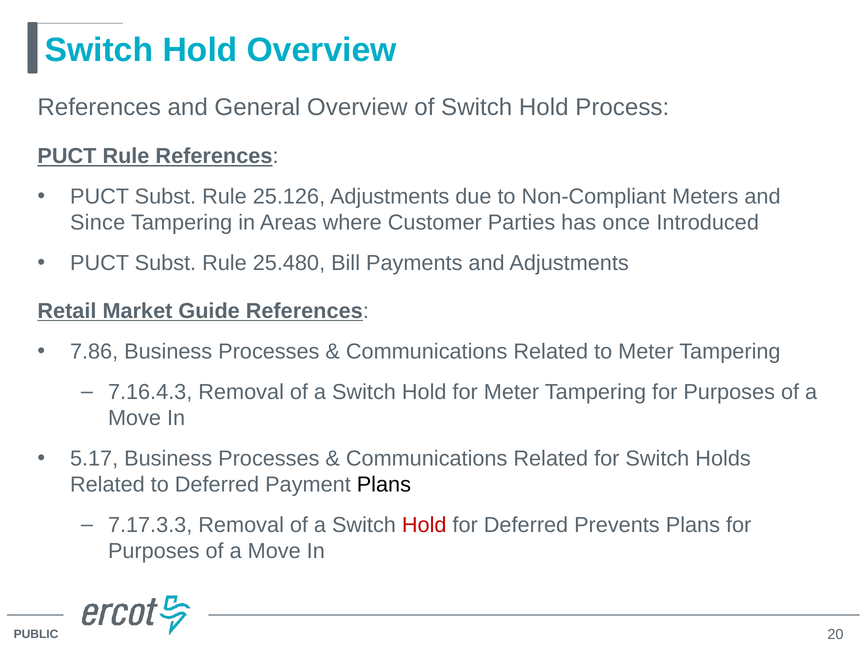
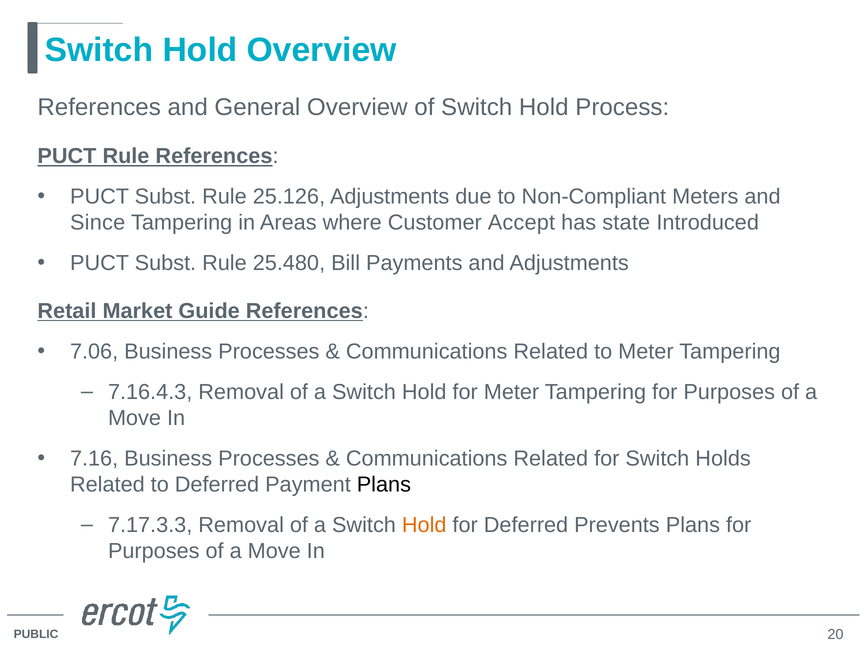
Parties: Parties -> Accept
once: once -> state
7.86: 7.86 -> 7.06
5.17: 5.17 -> 7.16
Hold at (424, 525) colour: red -> orange
